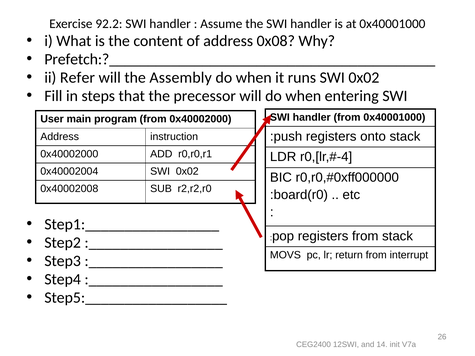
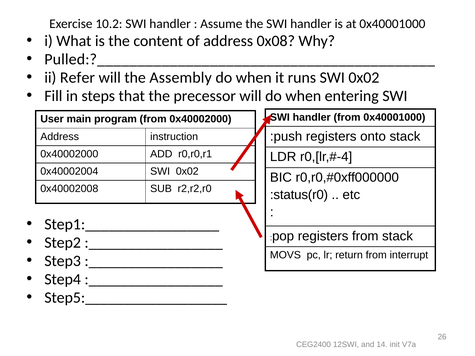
92.2: 92.2 -> 10.2
Prefetch:?__________________________________________: Prefetch:?__________________________________________ -> Pulled:?__________________________________________
:board(r0: :board(r0 -> :status(r0
